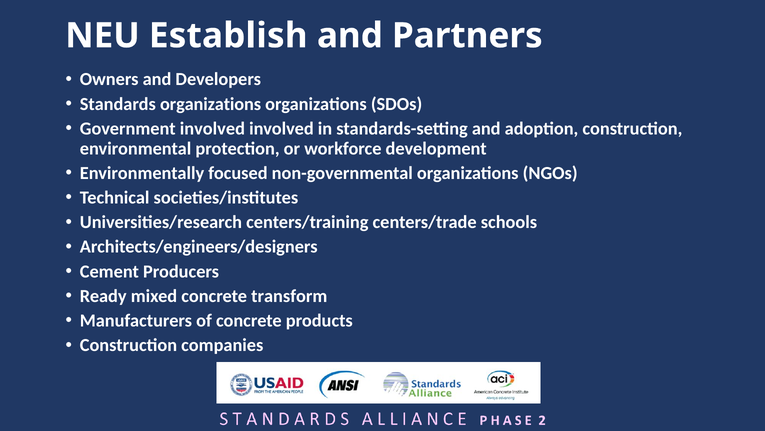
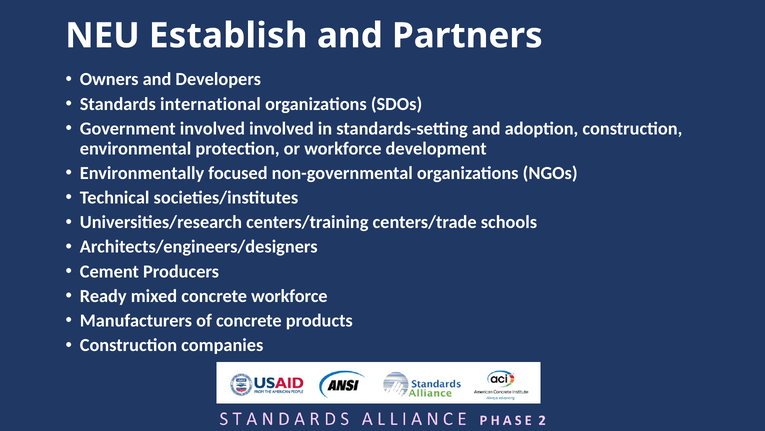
Standards organizations: organizations -> international
concrete transform: transform -> workforce
